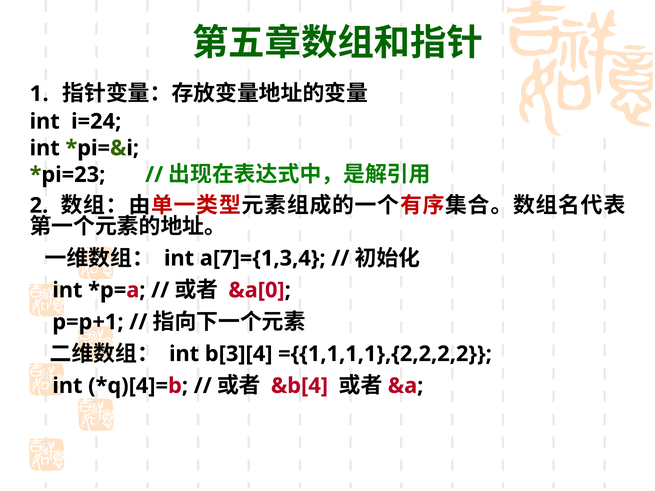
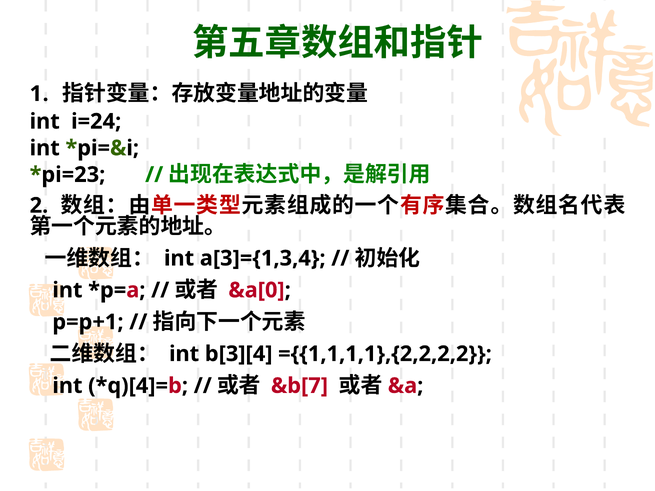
a[7]={1,3,4: a[7]={1,3,4 -> a[3]={1,3,4
&b[4: &b[4 -> &b[7
